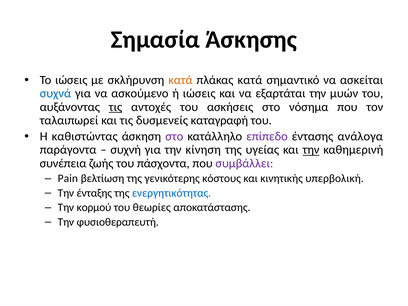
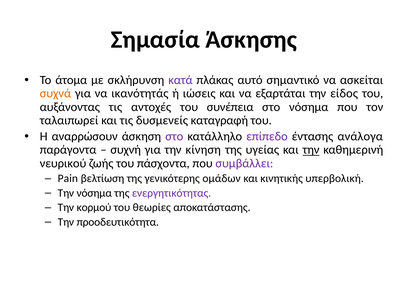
Το ιώσεις: ιώσεις -> άτομα
κατά at (180, 80) colour: orange -> purple
πλάκας κατά: κατά -> αυτό
συχνά colour: blue -> orange
ασκούμενο: ασκούμενο -> ικανότητάς
μυών: μυών -> είδος
τις at (115, 107) underline: present -> none
ασκήσεις: ασκήσεις -> συνέπεια
καθιστώντας: καθιστώντας -> αναρρώσουν
συνέπεια: συνέπεια -> νευρικού
κόστους: κόστους -> ομάδων
Την ένταξης: ένταξης -> νόσημα
ενεργητικότητας colour: blue -> purple
φυσιοθεραπευτή: φυσιοθεραπευτή -> προοδευτικότητα
